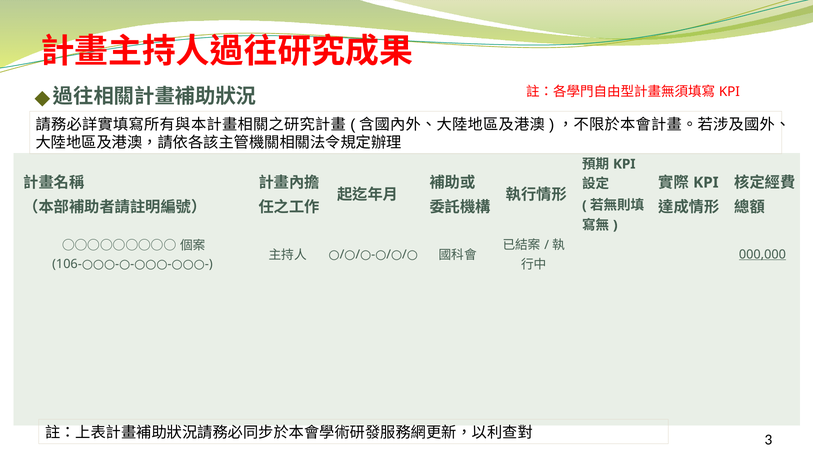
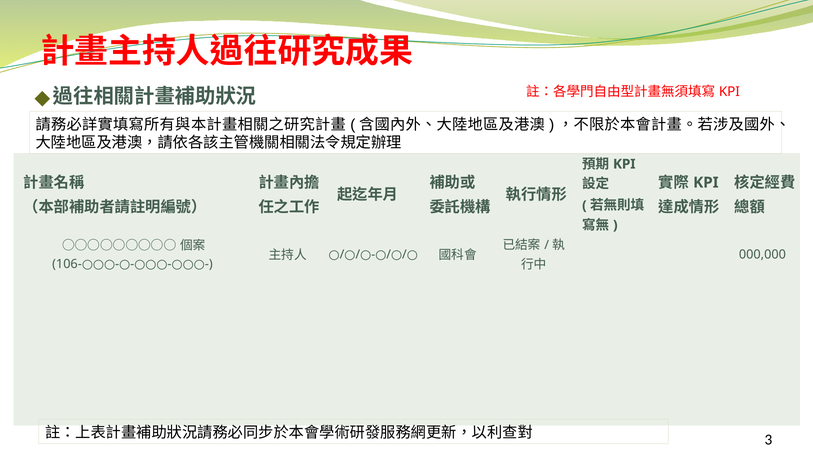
000,000 underline: present -> none
